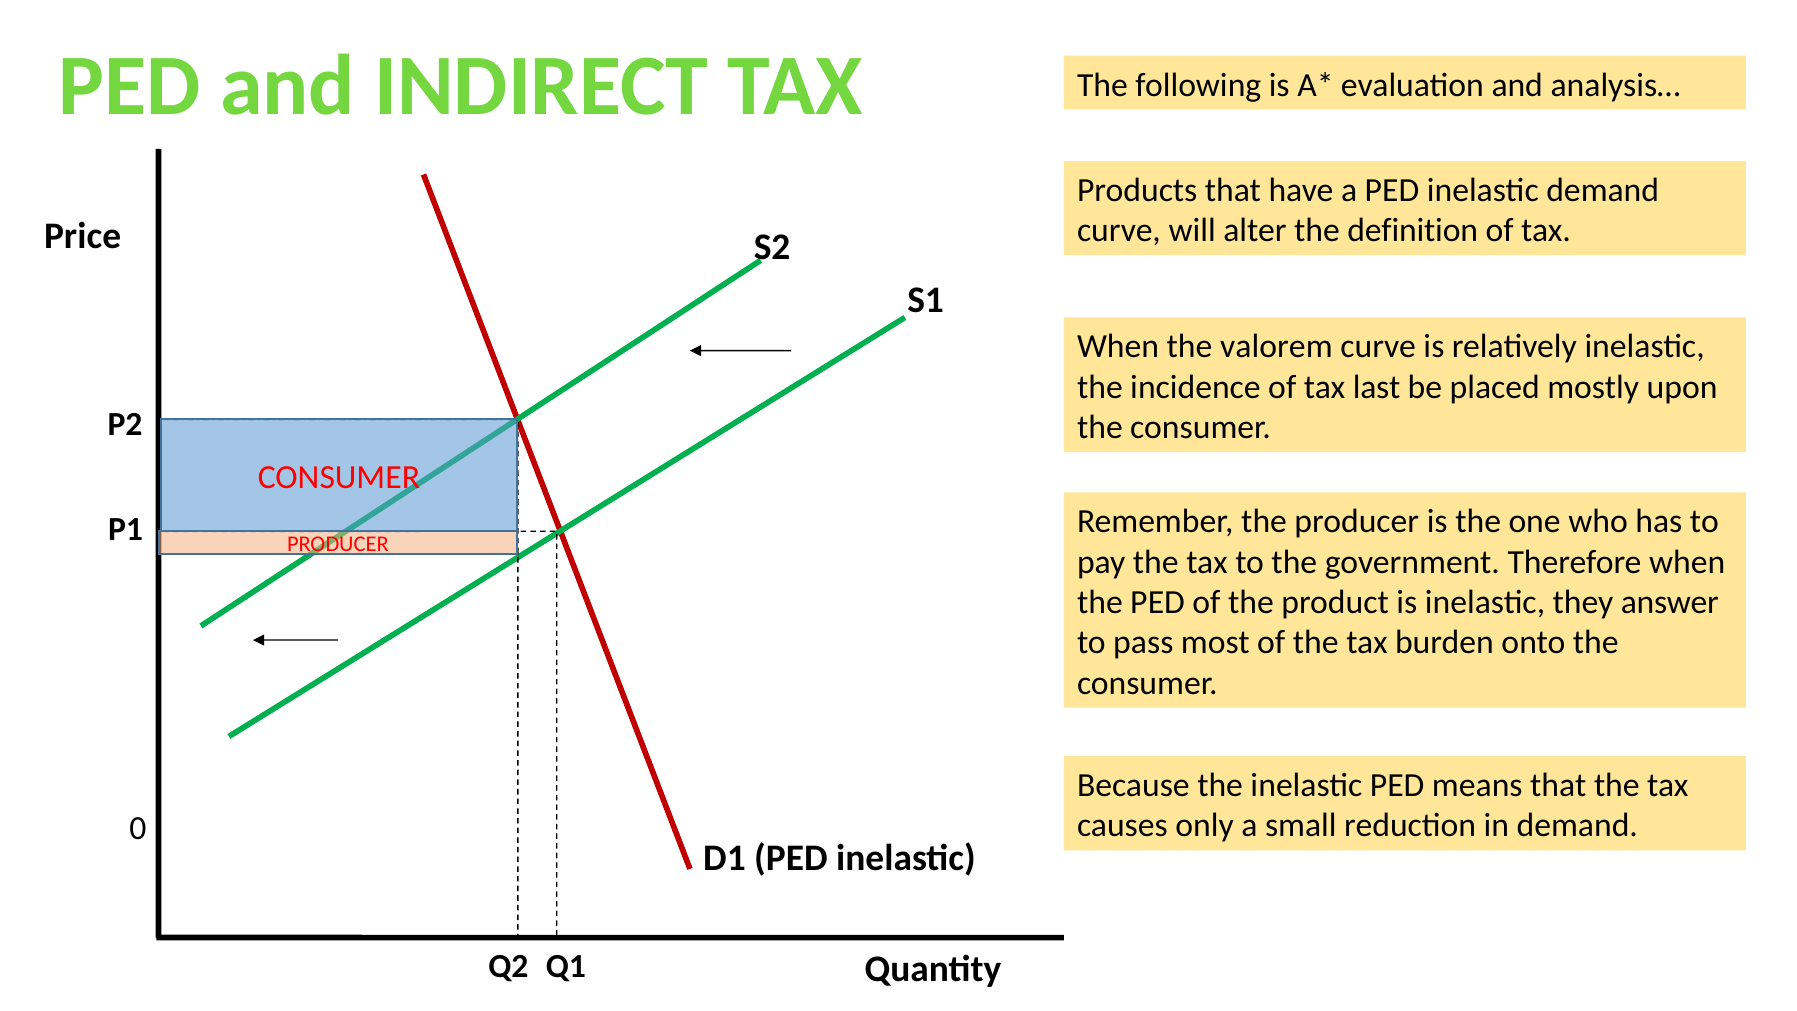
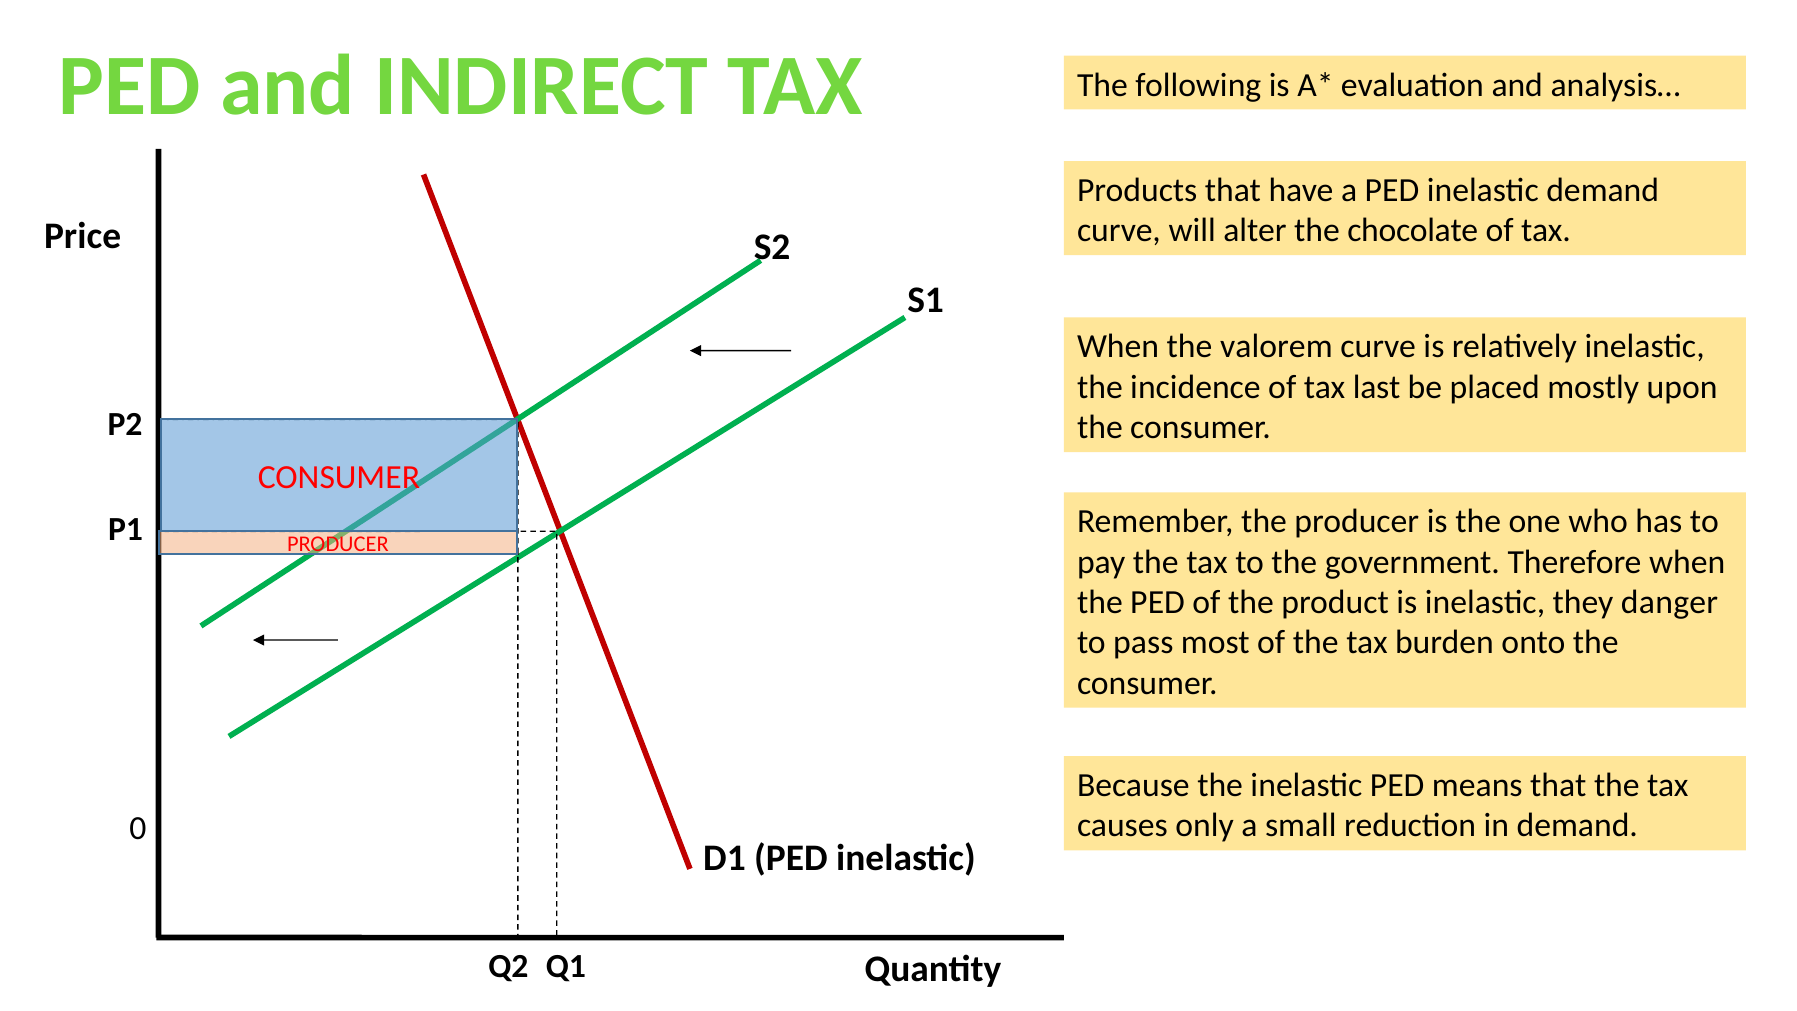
definition: definition -> chocolate
answer: answer -> danger
